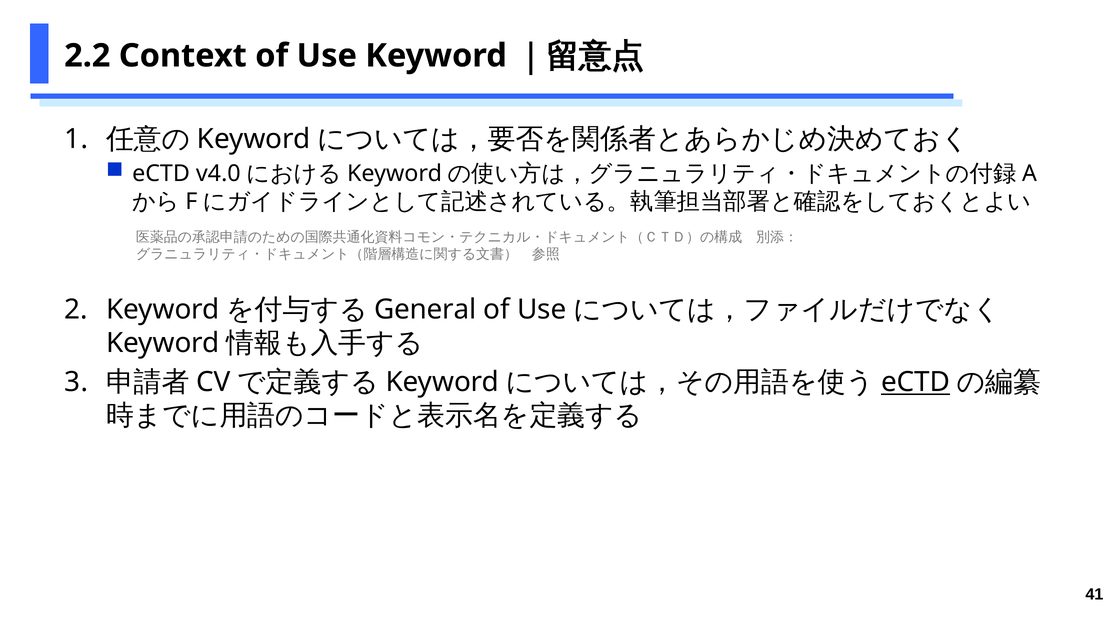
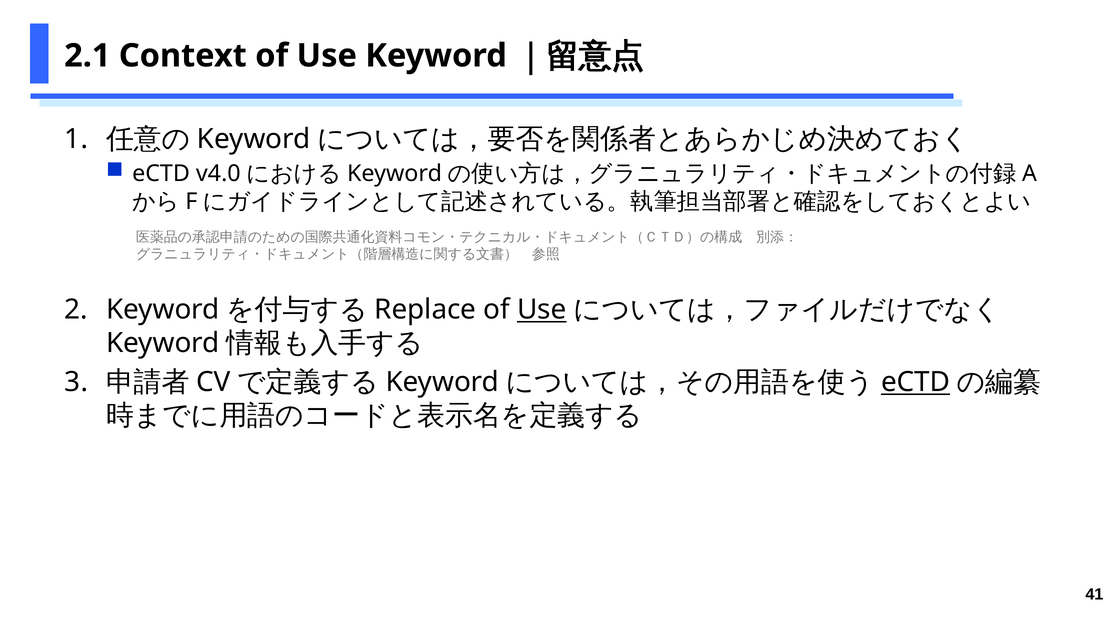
2.2: 2.2 -> 2.1
General: General -> Replace
Use at (542, 310) underline: none -> present
